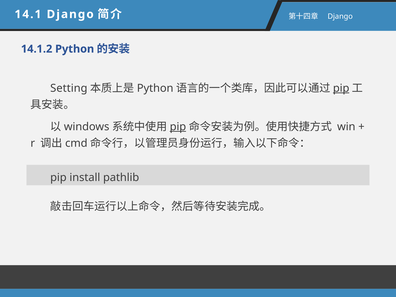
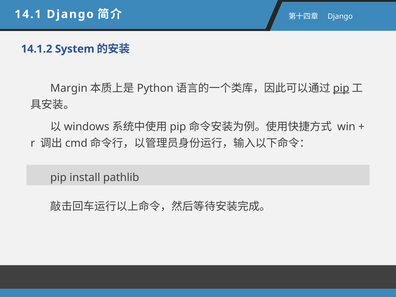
14.1.2 Python: Python -> System
Setting: Setting -> Margin
pip at (178, 127) underline: present -> none
